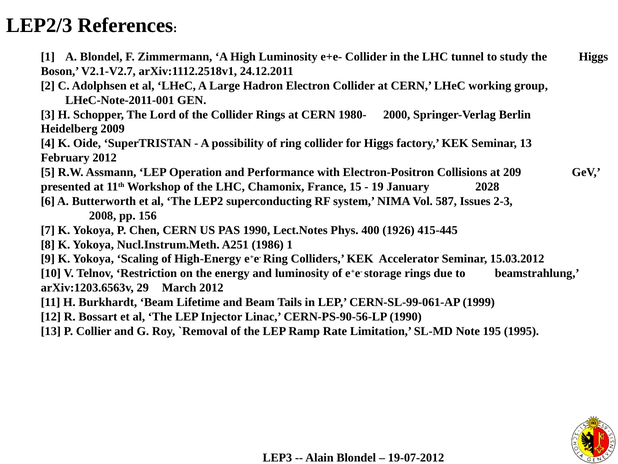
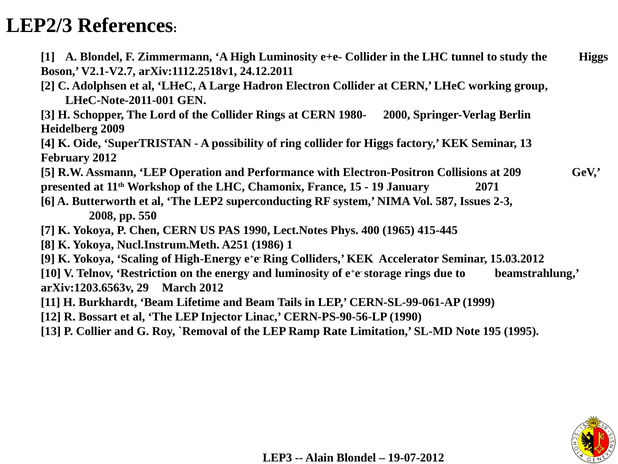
2028: 2028 -> 2071
156: 156 -> 550
1926: 1926 -> 1965
